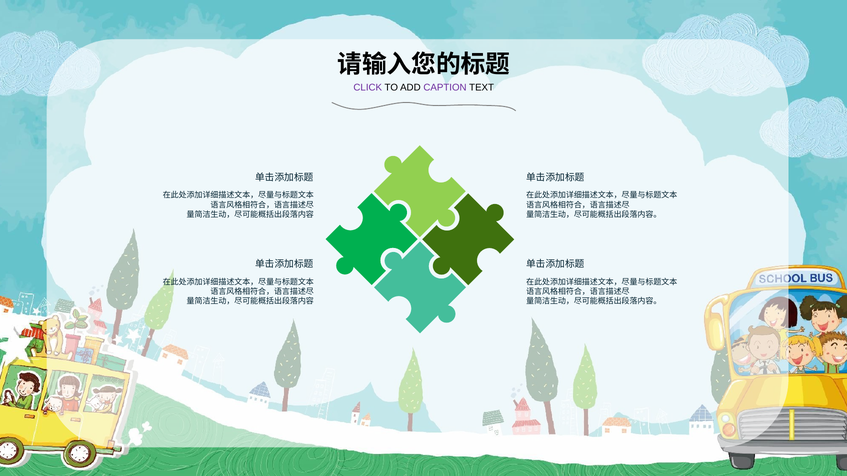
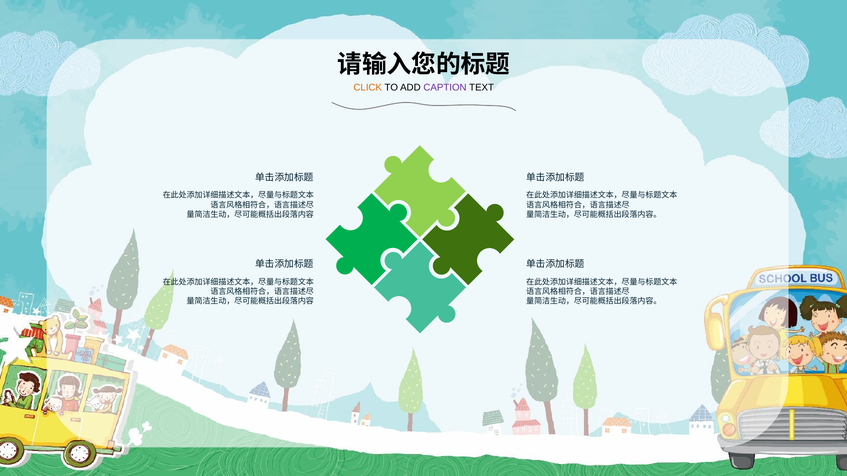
CLICK colour: purple -> orange
